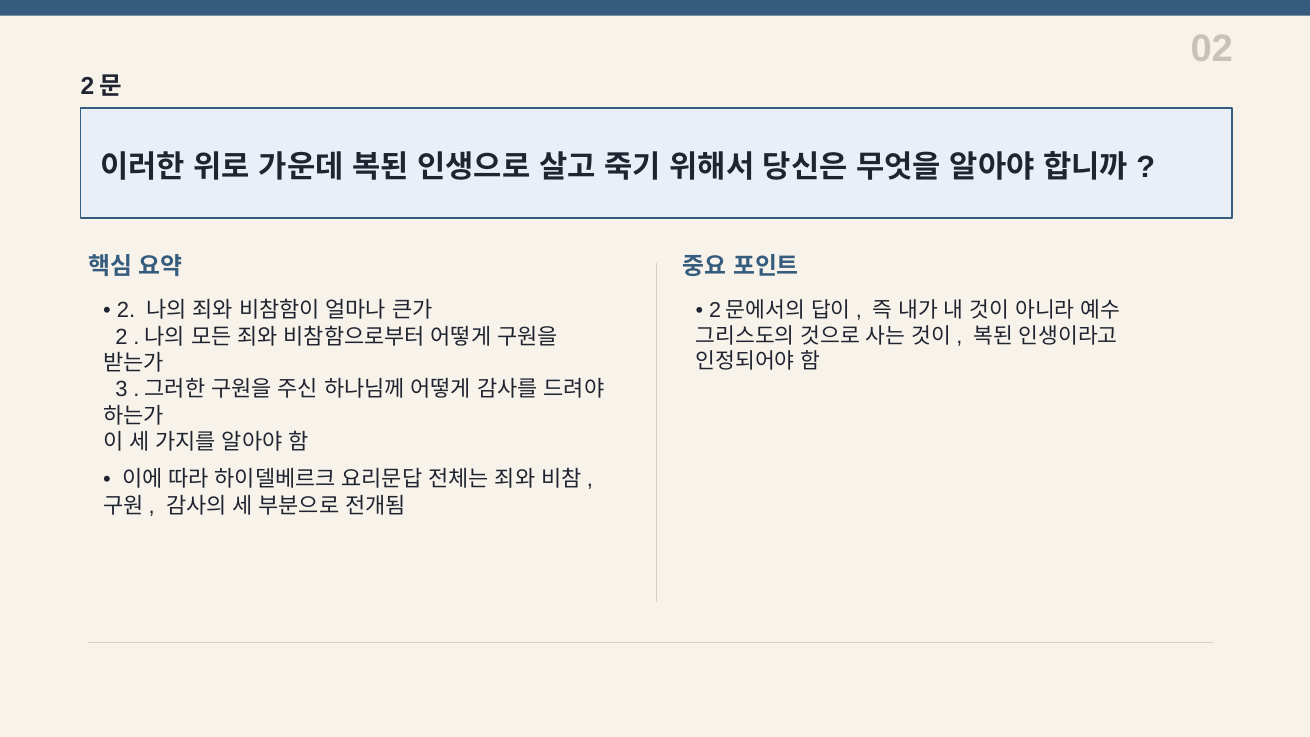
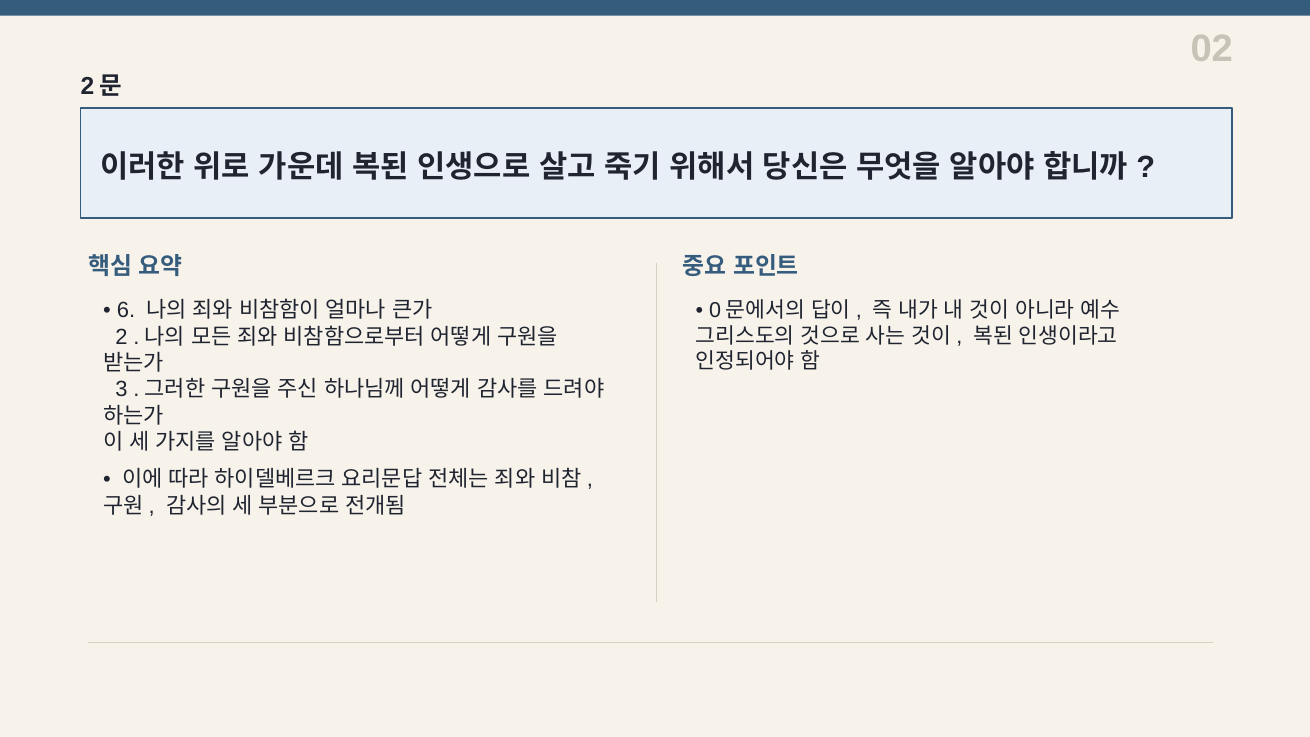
2 at (715, 310): 2 -> 0
2 at (126, 310): 2 -> 6
